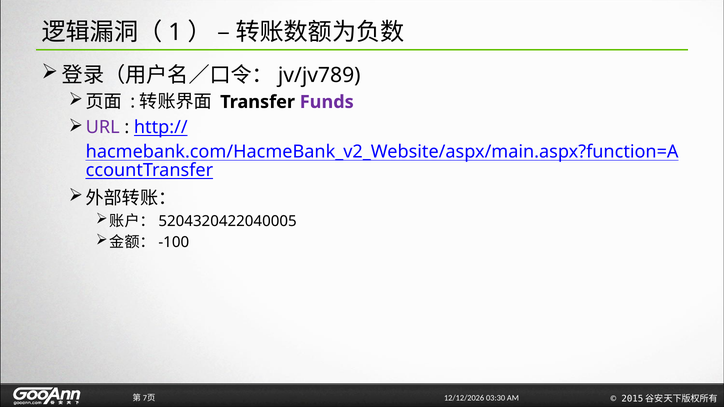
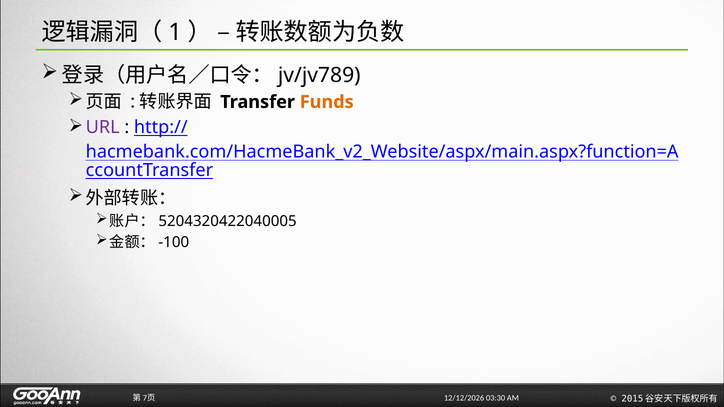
Funds colour: purple -> orange
